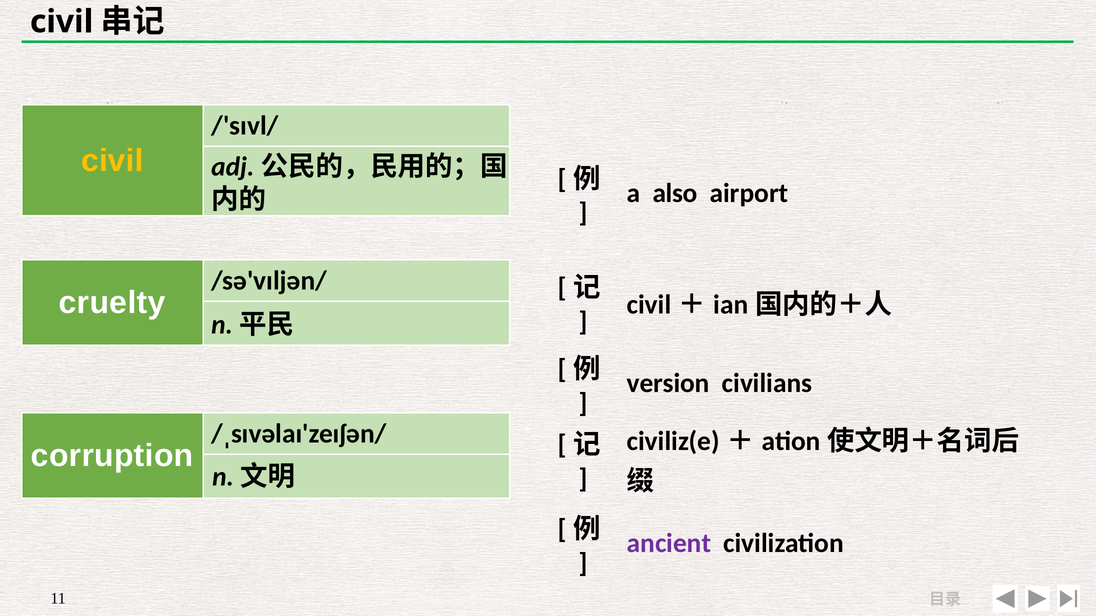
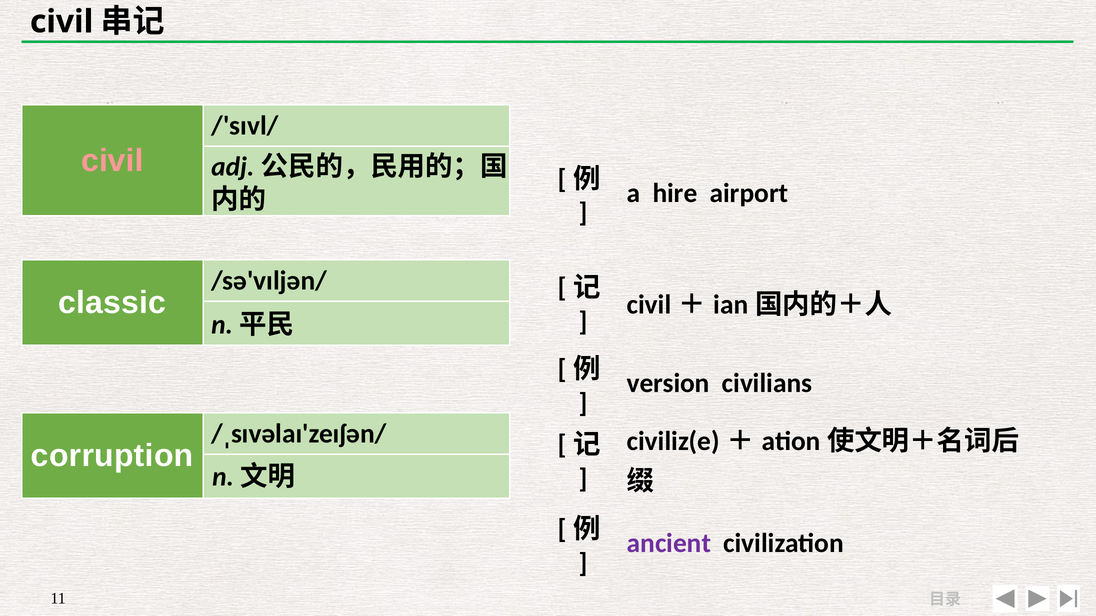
civil at (112, 161) colour: yellow -> pink
also: also -> hire
cruelty: cruelty -> classic
